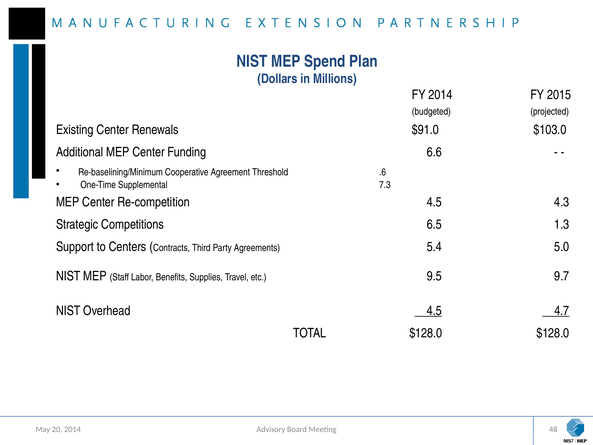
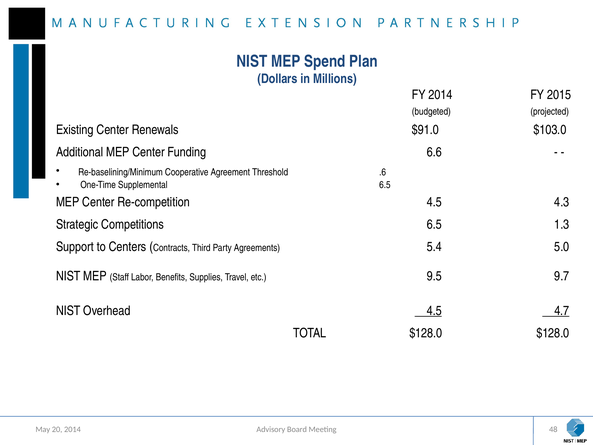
Supplemental 7.3: 7.3 -> 6.5
